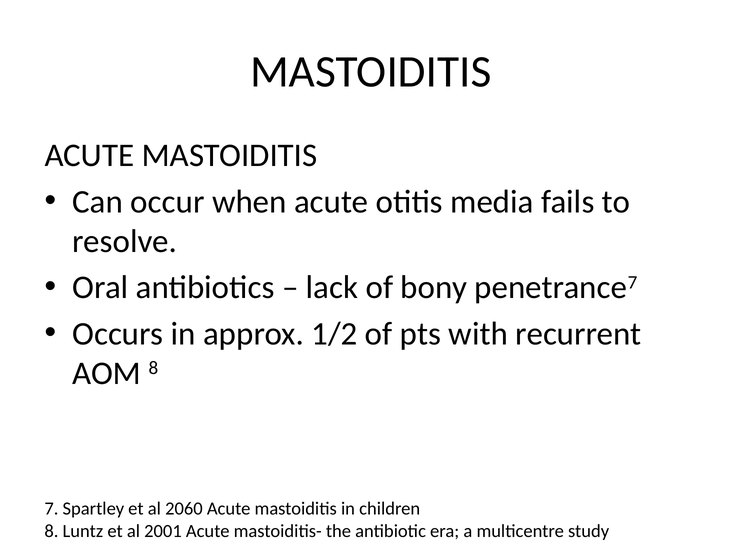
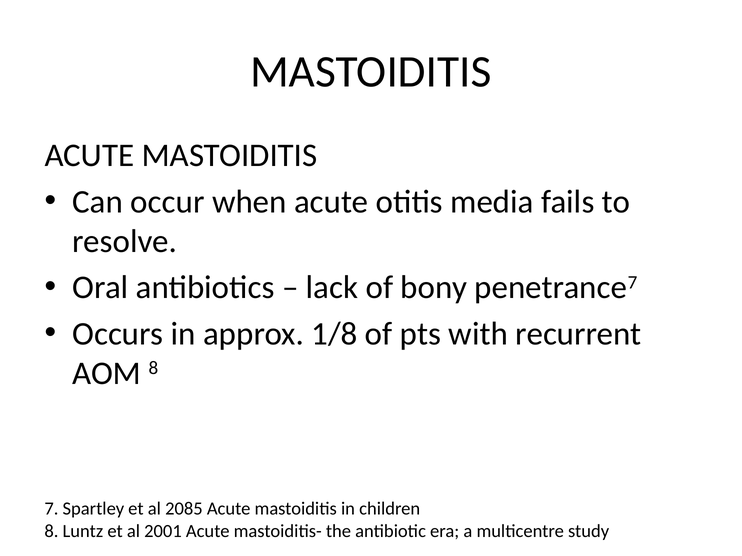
1/2: 1/2 -> 1/8
2060: 2060 -> 2085
